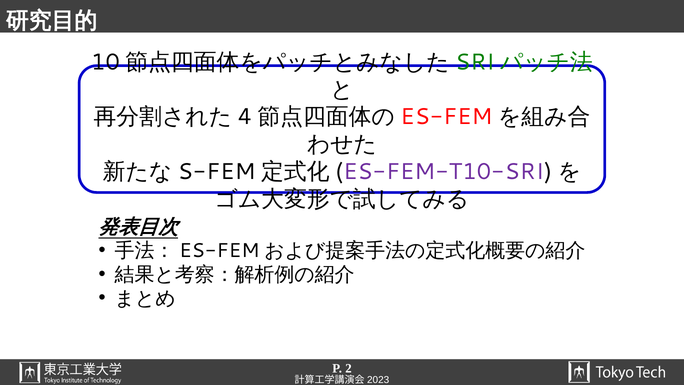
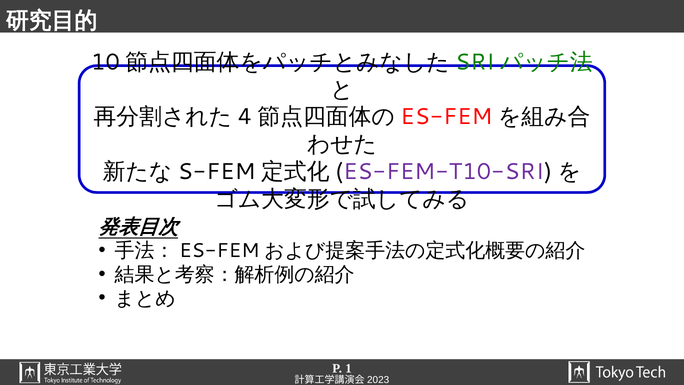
2: 2 -> 1
